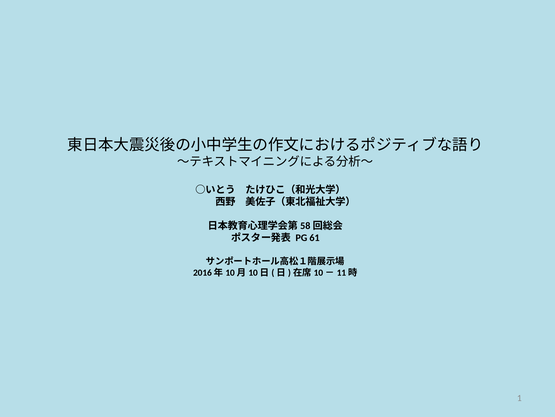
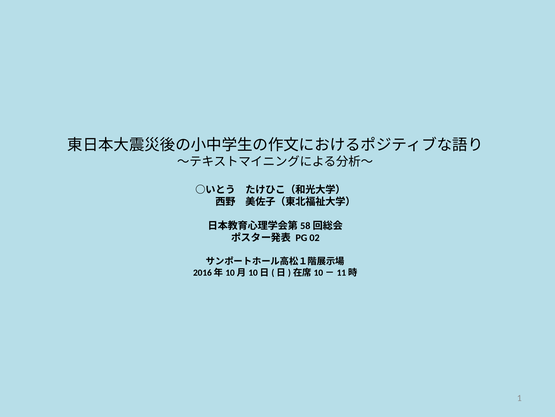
61: 61 -> 02
